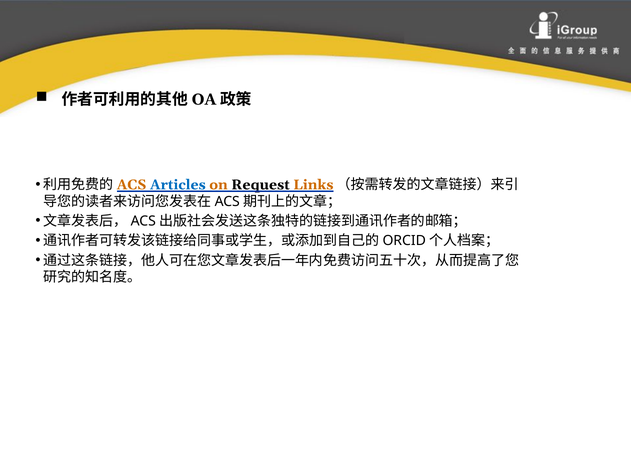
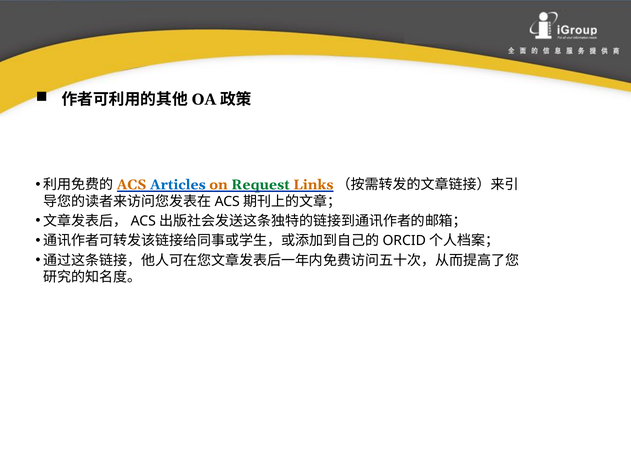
Request colour: black -> green
